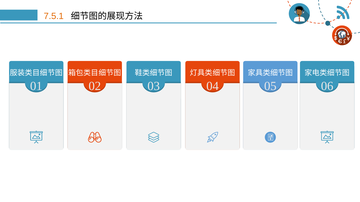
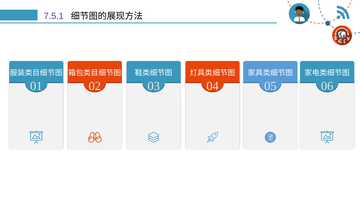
7.5.1 colour: orange -> purple
